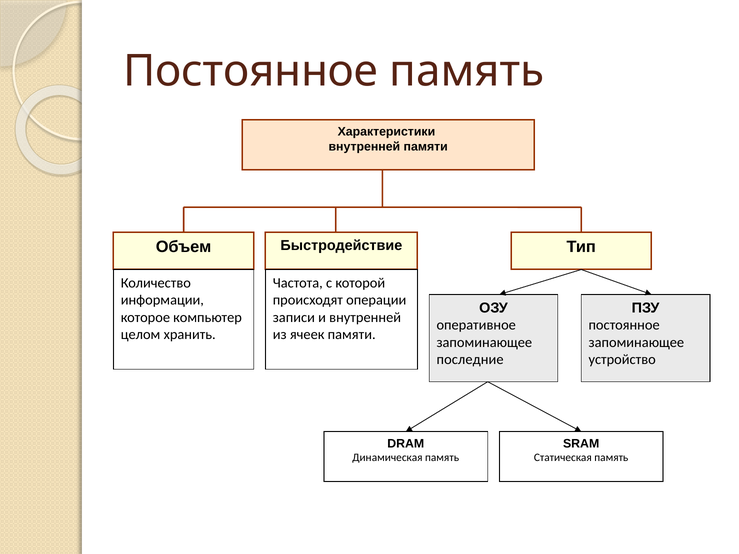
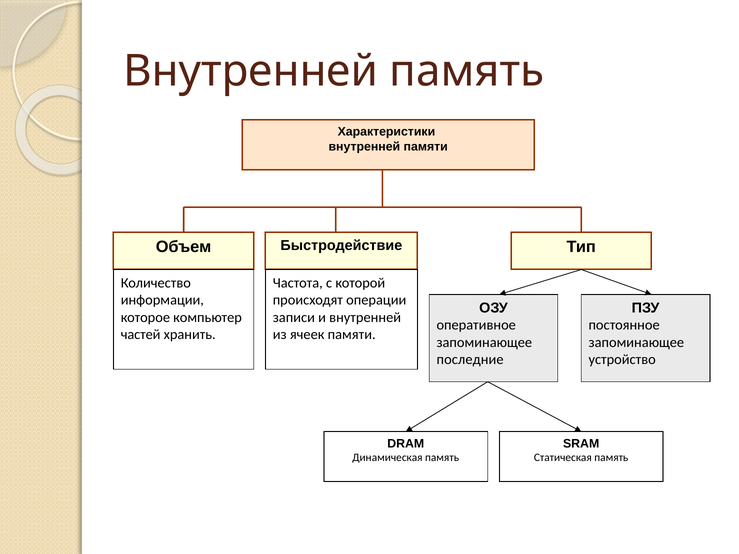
Постоянное at (251, 71): Постоянное -> Внутренней
целом: целом -> частей
